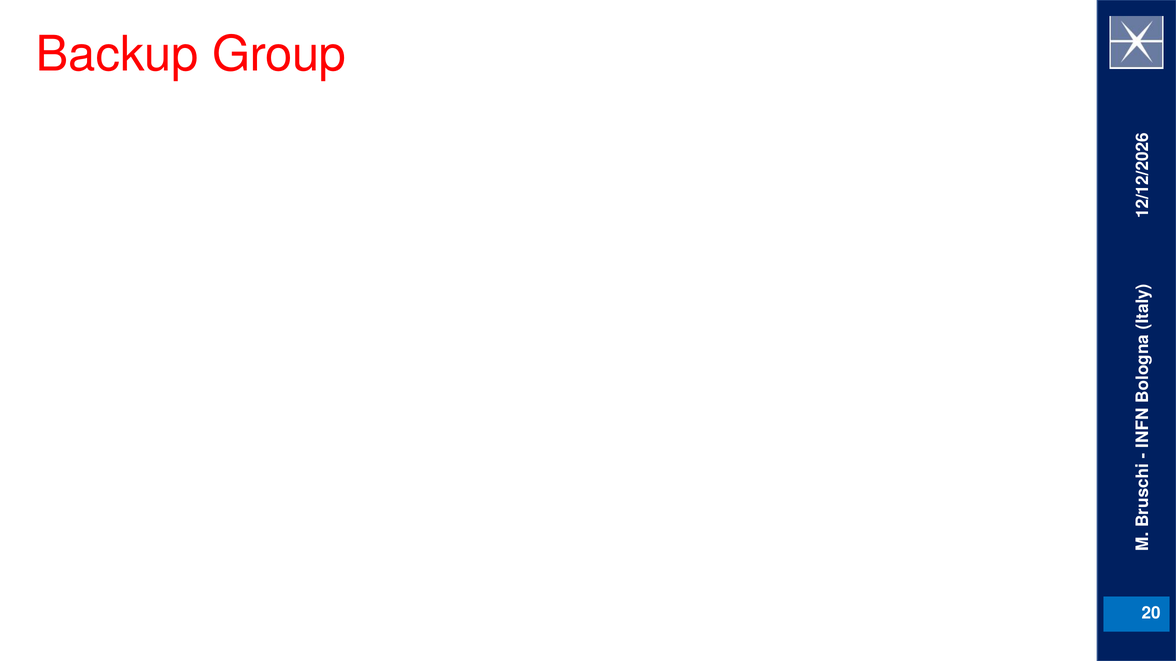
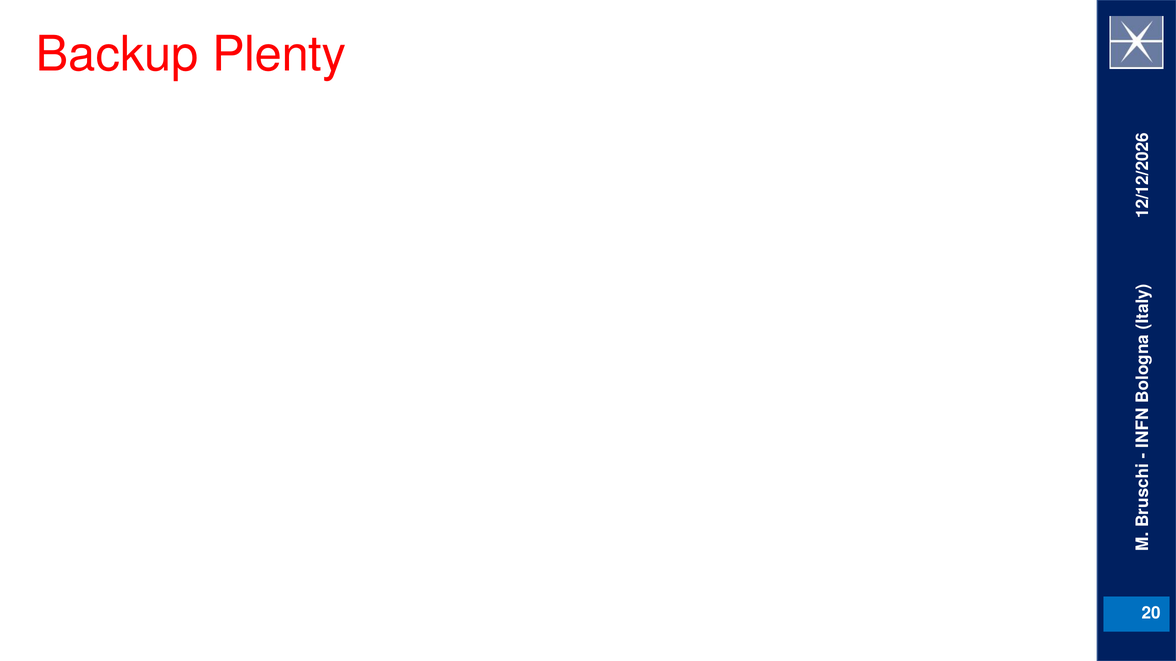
Group: Group -> Plenty
